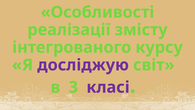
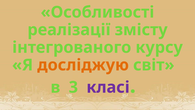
досліджую colour: purple -> orange
